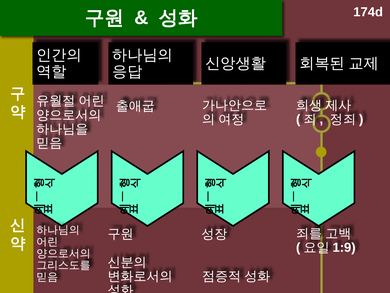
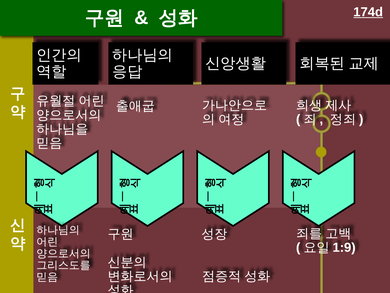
174d underline: none -> present
